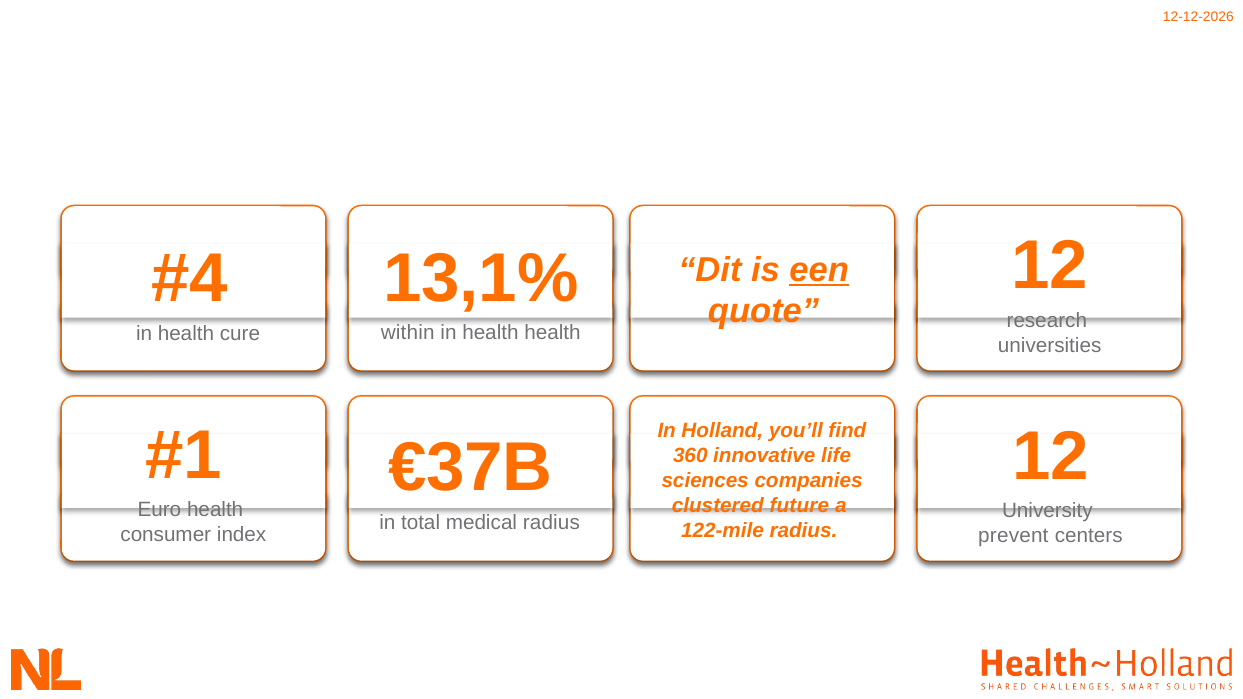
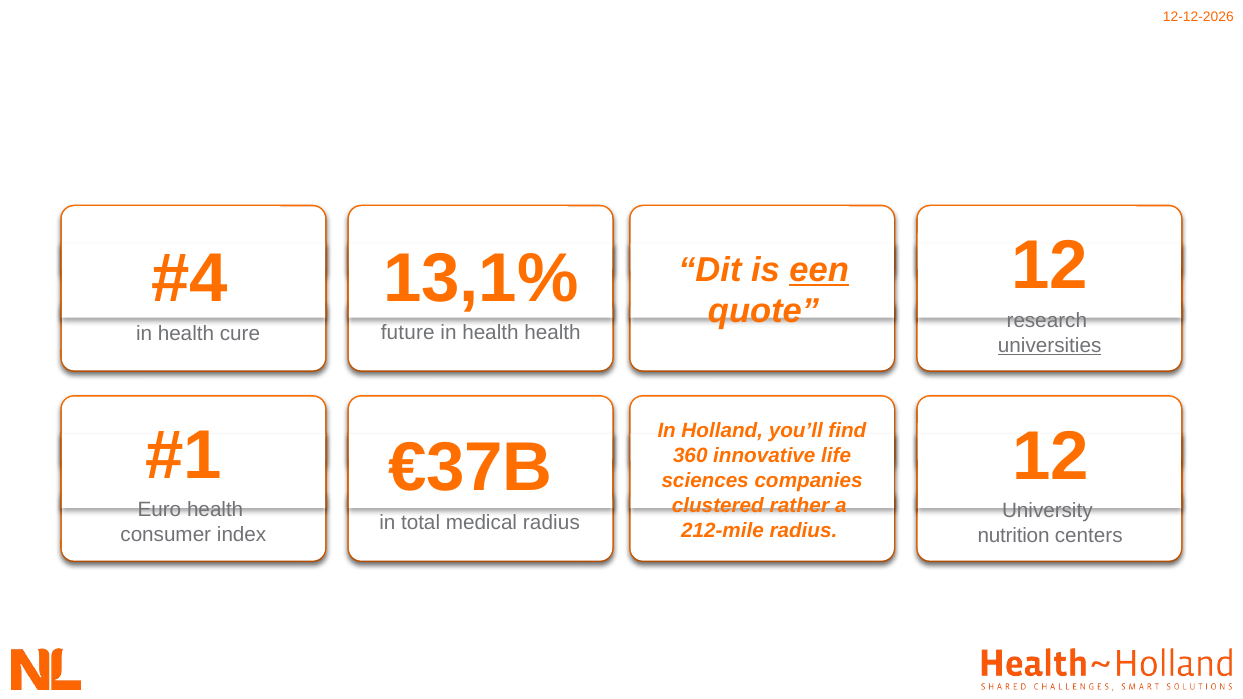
within: within -> future
universities underline: none -> present
future: future -> rather
122-mile: 122-mile -> 212-mile
prevent: prevent -> nutrition
